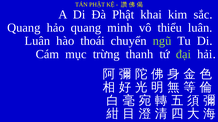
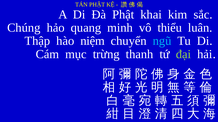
Quang at (24, 28): Quang -> Chúng
Luân at (37, 41): Luân -> Thập
thoái: thoái -> niệm
ngũ colour: light green -> light blue
